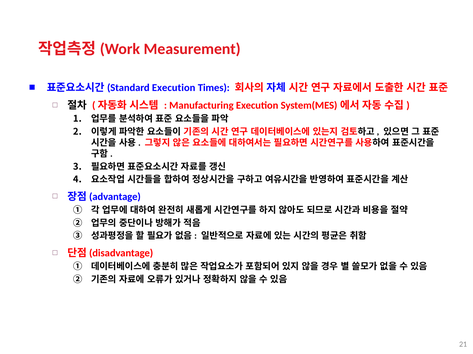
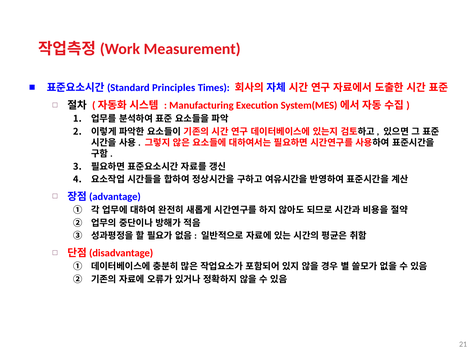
Execution at (174, 88): Execution -> Principles
